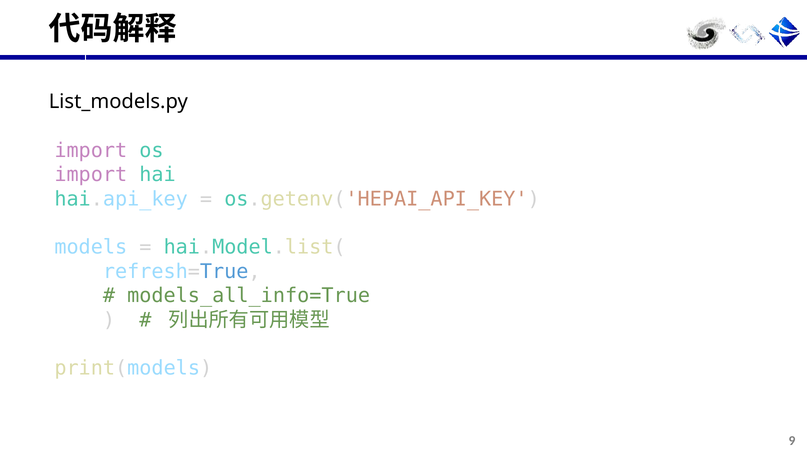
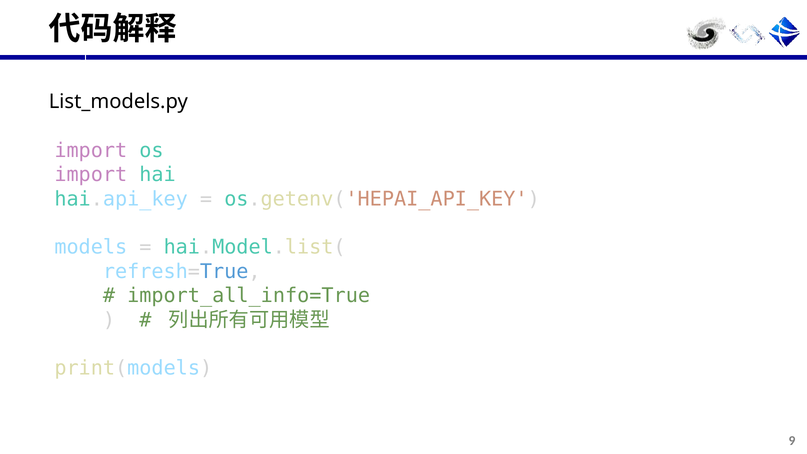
models_all_info=True: models_all_info=True -> import_all_info=True
